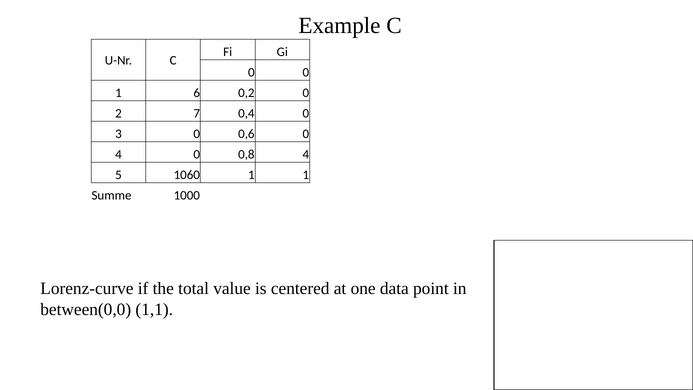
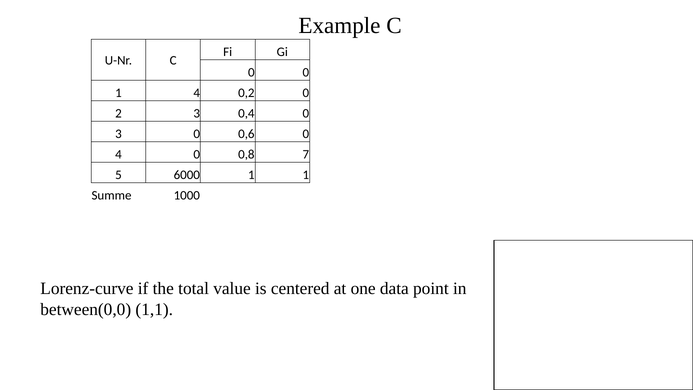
1 6: 6 -> 4
2 7: 7 -> 3
0,8 4: 4 -> 7
1060: 1060 -> 6000
